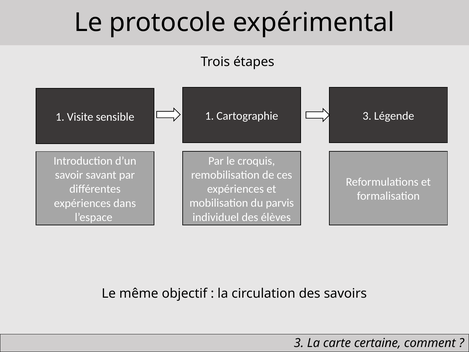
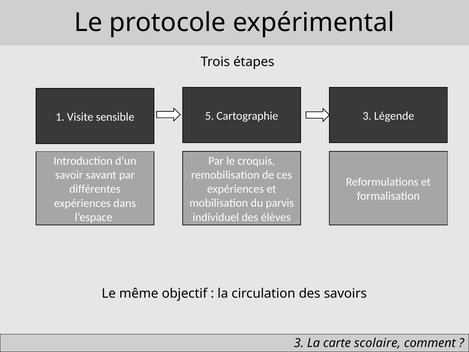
sensible 1: 1 -> 5
certaine: certaine -> scolaire
